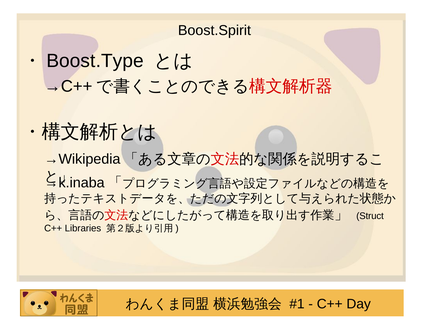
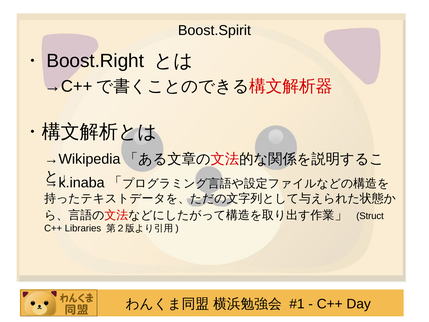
Boost.Type: Boost.Type -> Boost.Right
